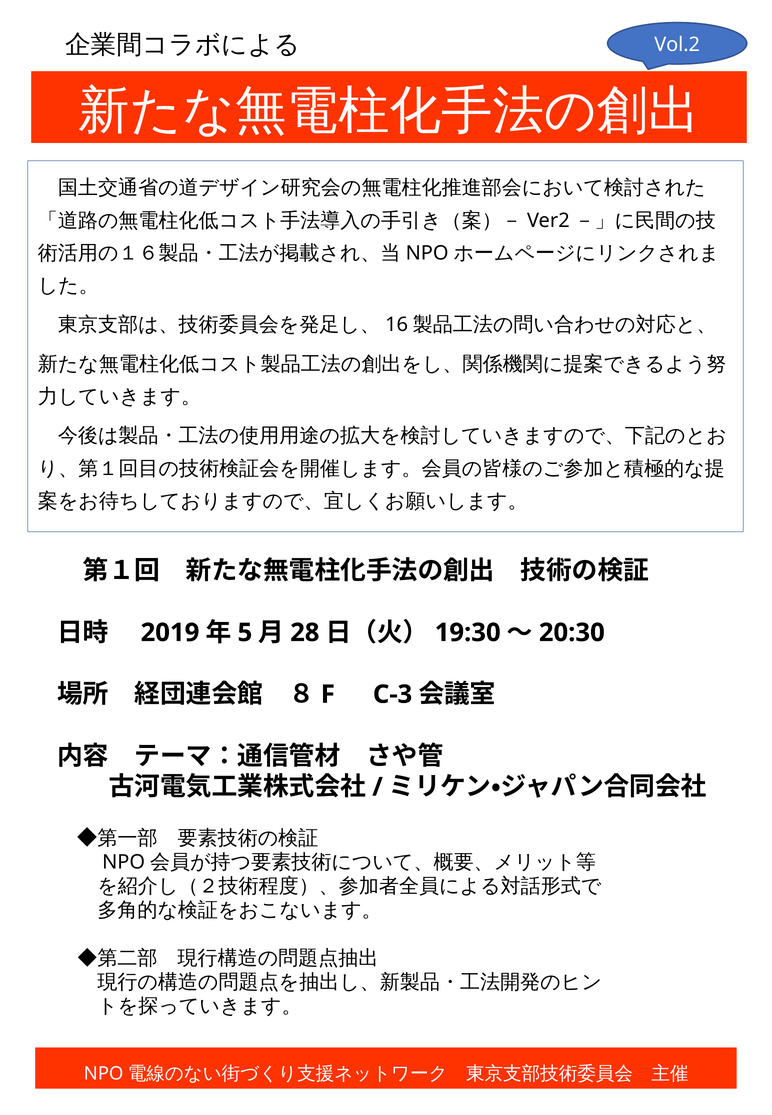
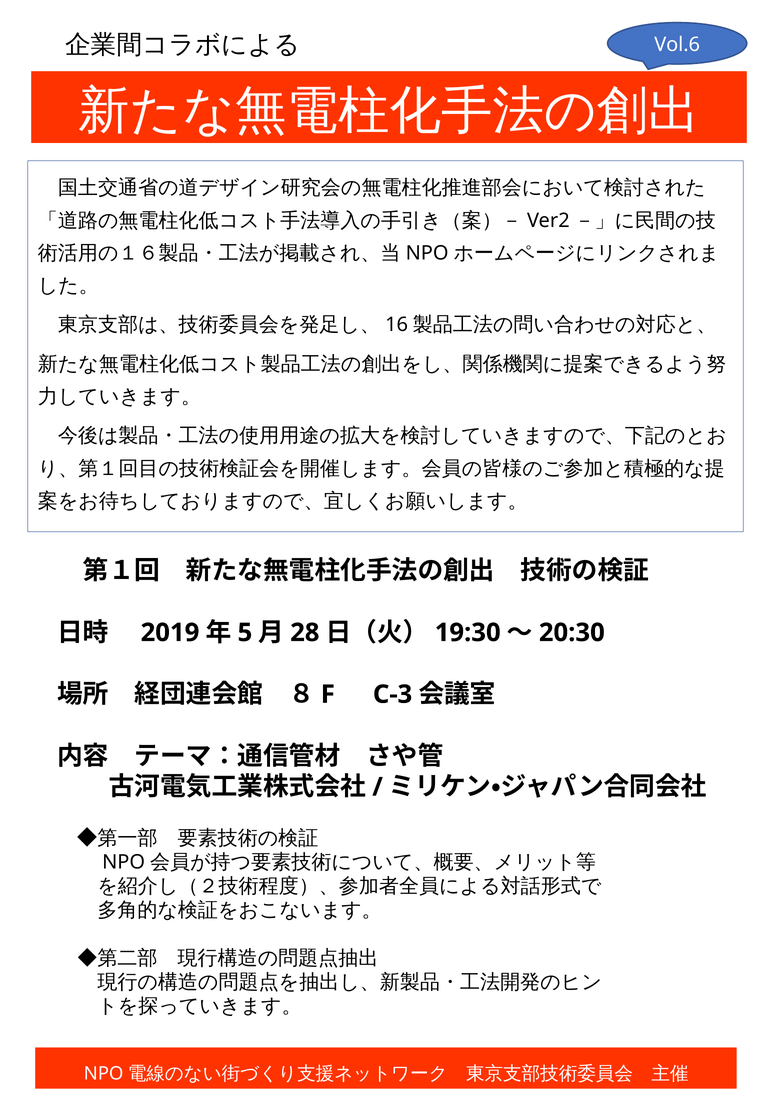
Vol.2: Vol.2 -> Vol.6
